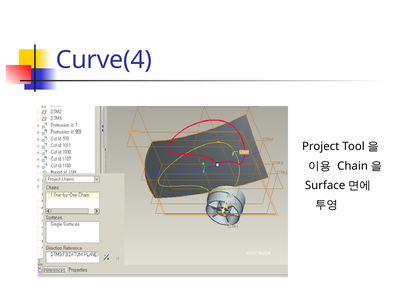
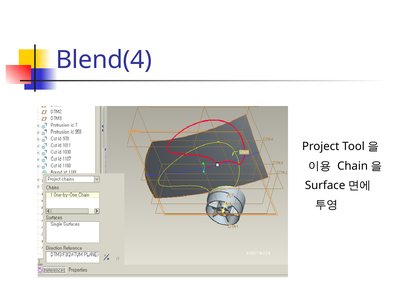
Curve(4: Curve(4 -> Blend(4
